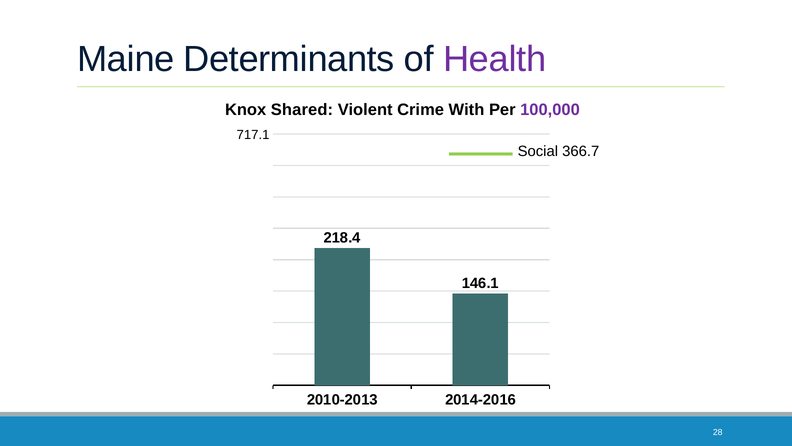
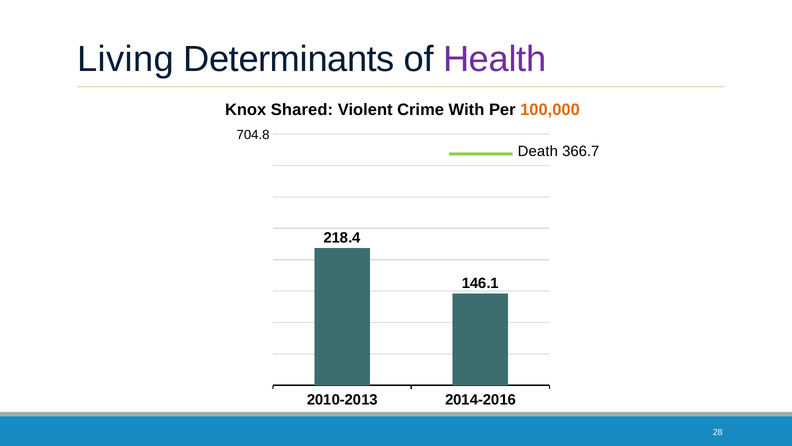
Maine: Maine -> Living
100,000 colour: purple -> orange
717.1: 717.1 -> 704.8
Social: Social -> Death
